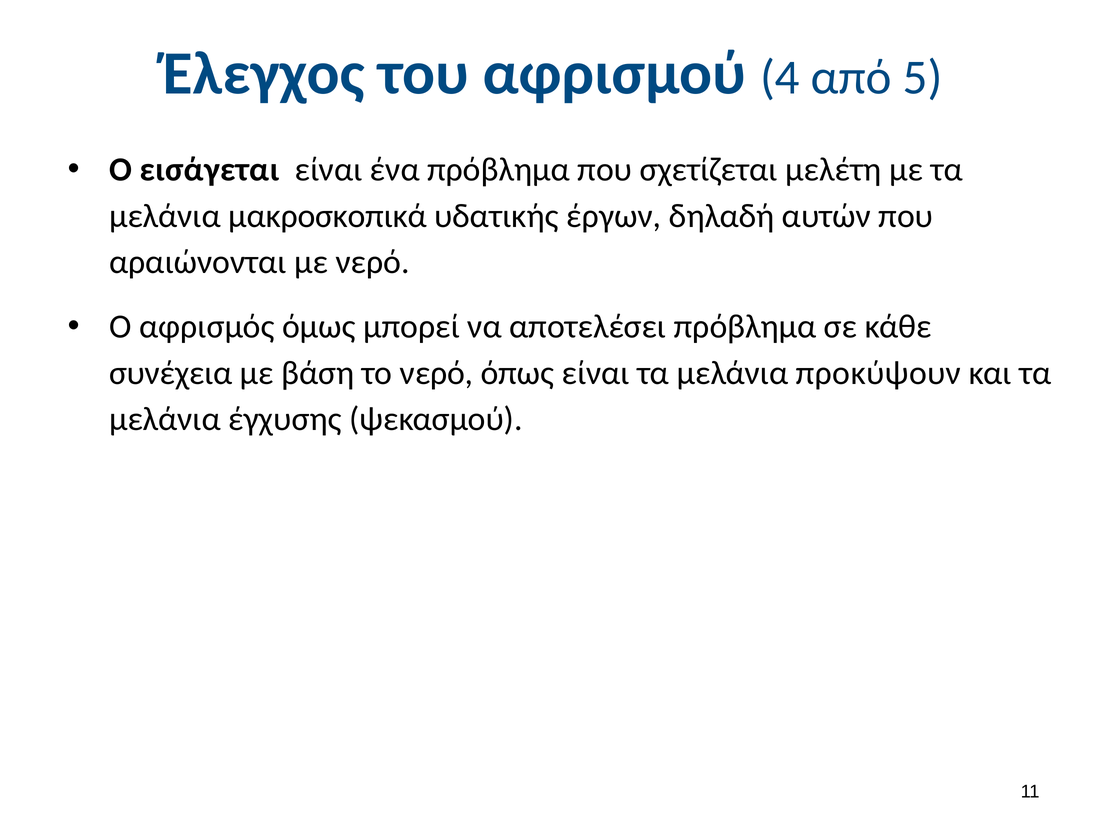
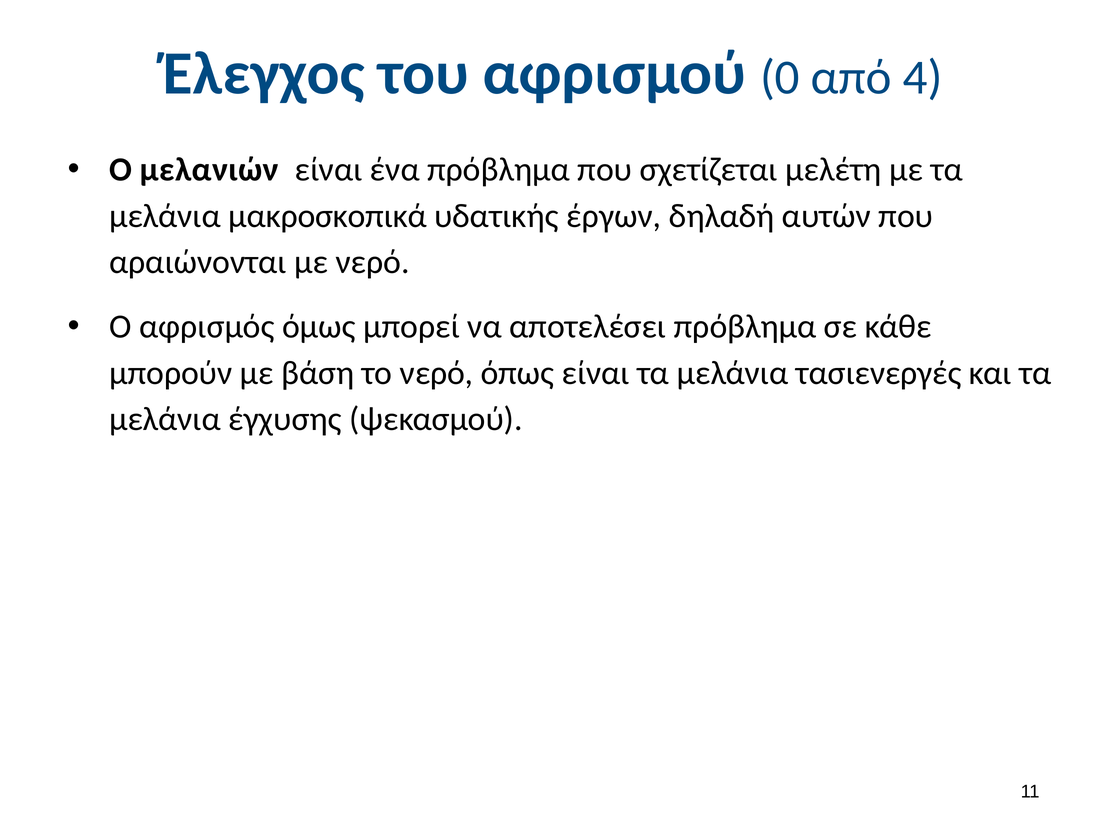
4: 4 -> 0
5: 5 -> 4
εισάγεται: εισάγεται -> μελανιών
συνέχεια: συνέχεια -> μπορούν
προκύψουν: προκύψουν -> τασιενεργές
